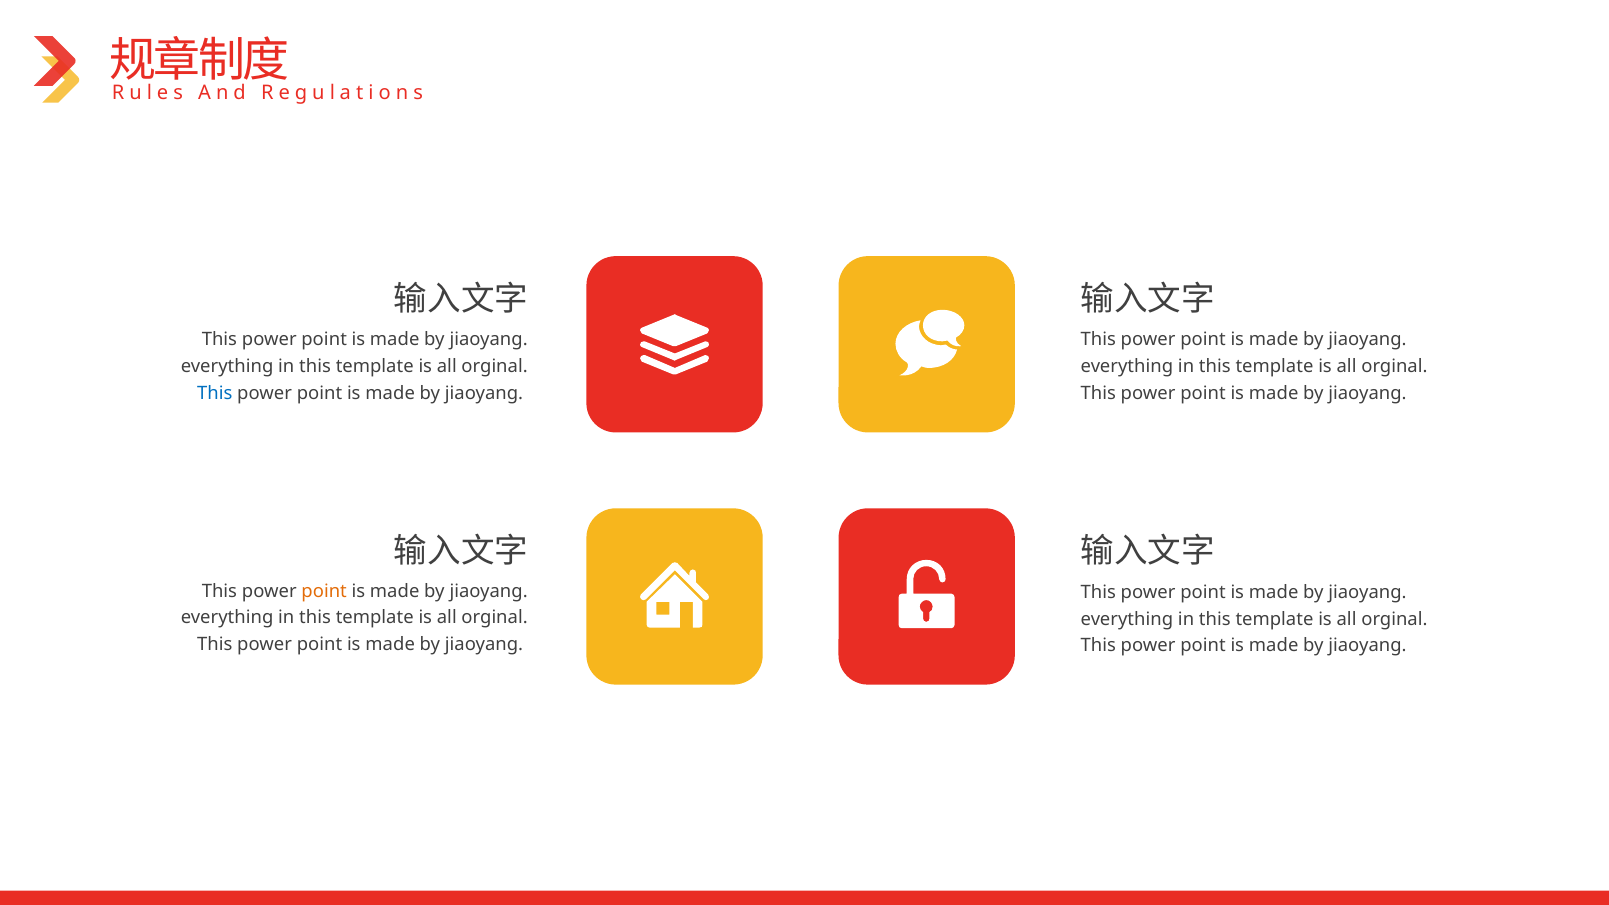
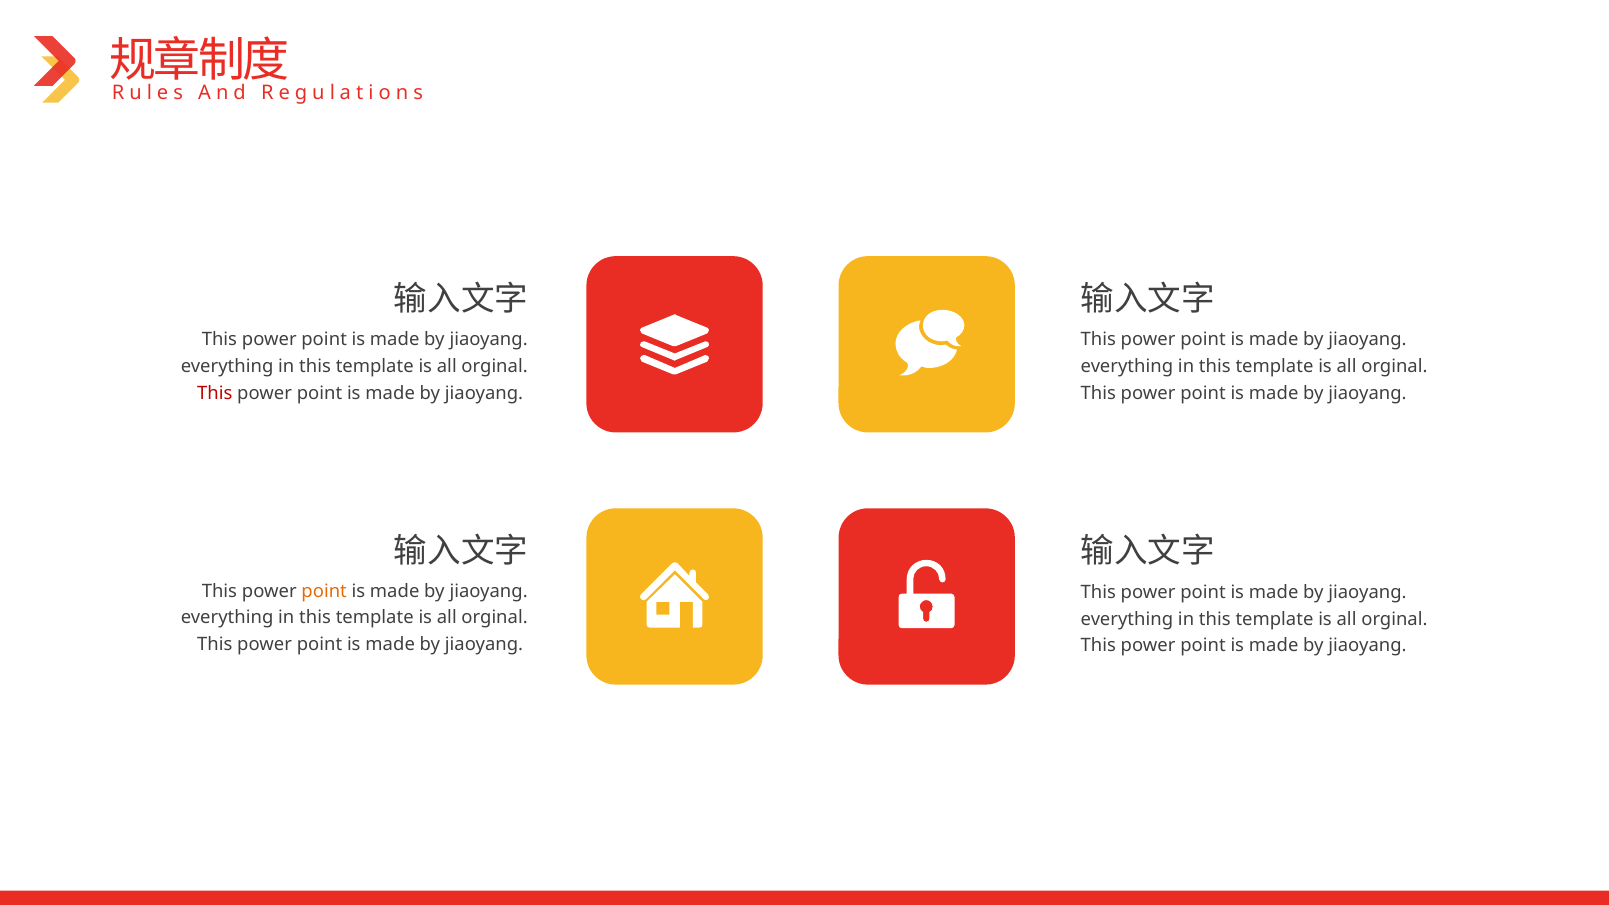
This at (215, 393) colour: blue -> red
